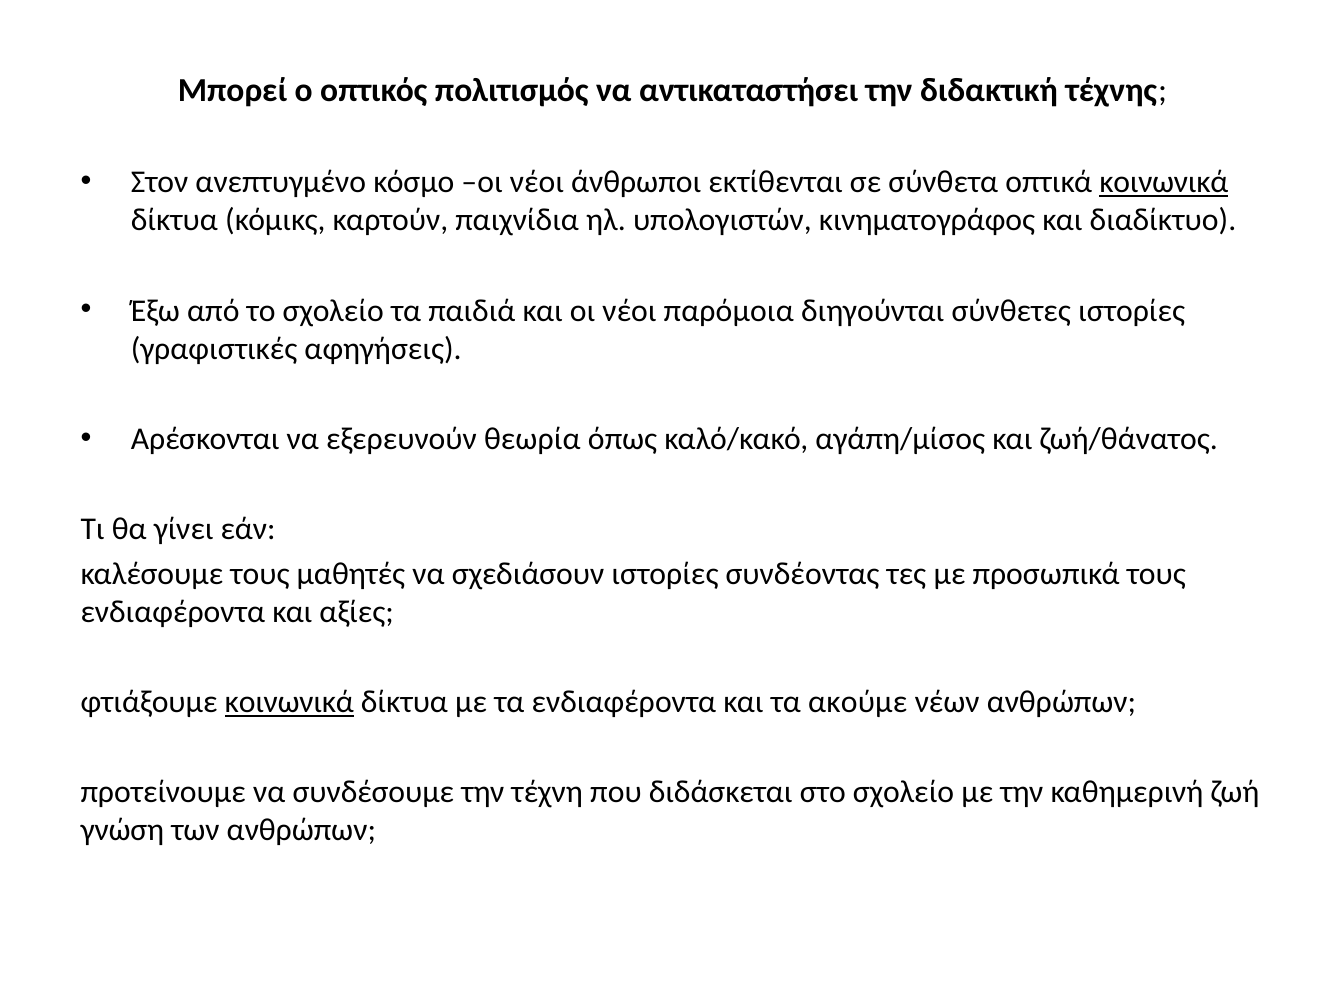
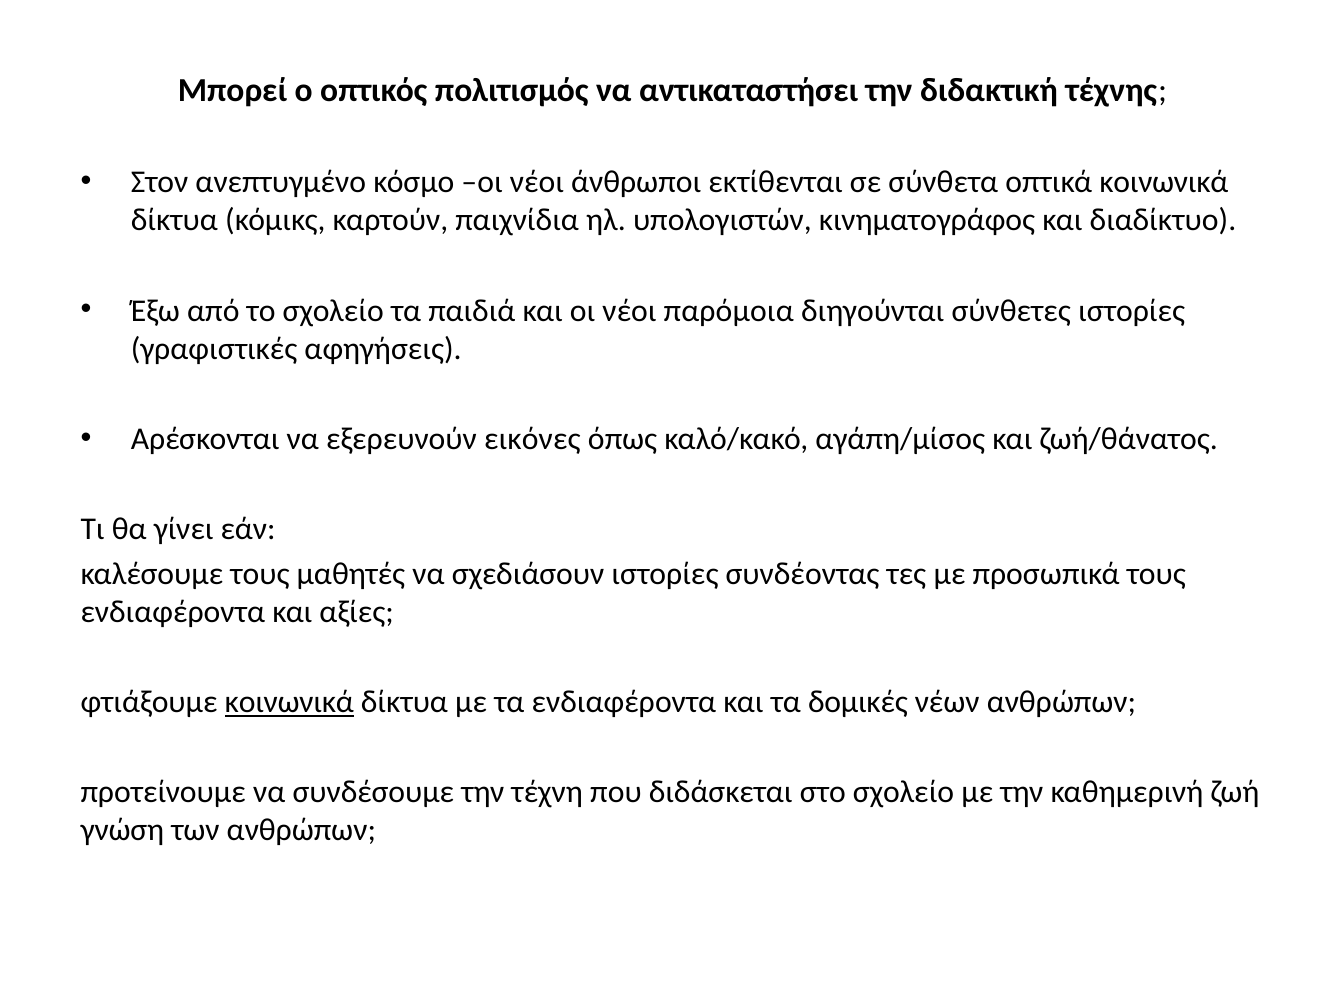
κοινωνικά at (1164, 182) underline: present -> none
θεωρία: θεωρία -> εικόνες
ακούμε: ακούμε -> δομικές
